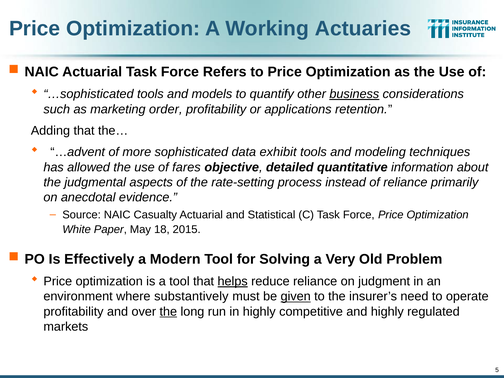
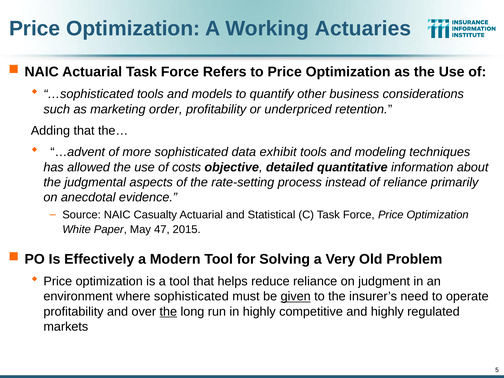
business underline: present -> none
applications: applications -> underpriced
fares: fares -> costs
18: 18 -> 47
helps underline: present -> none
where substantively: substantively -> sophisticated
